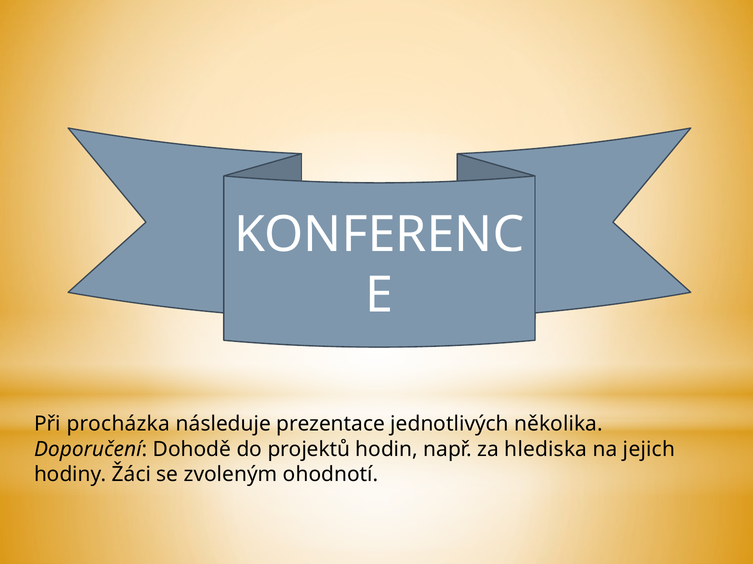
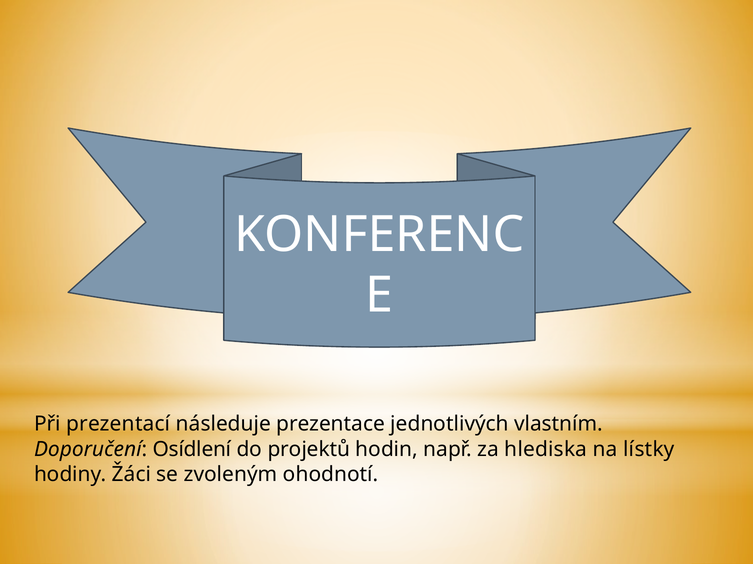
procházka: procházka -> prezentací
několika: několika -> vlastním
Dohodě: Dohodě -> Osídlení
jejich: jejich -> lístky
